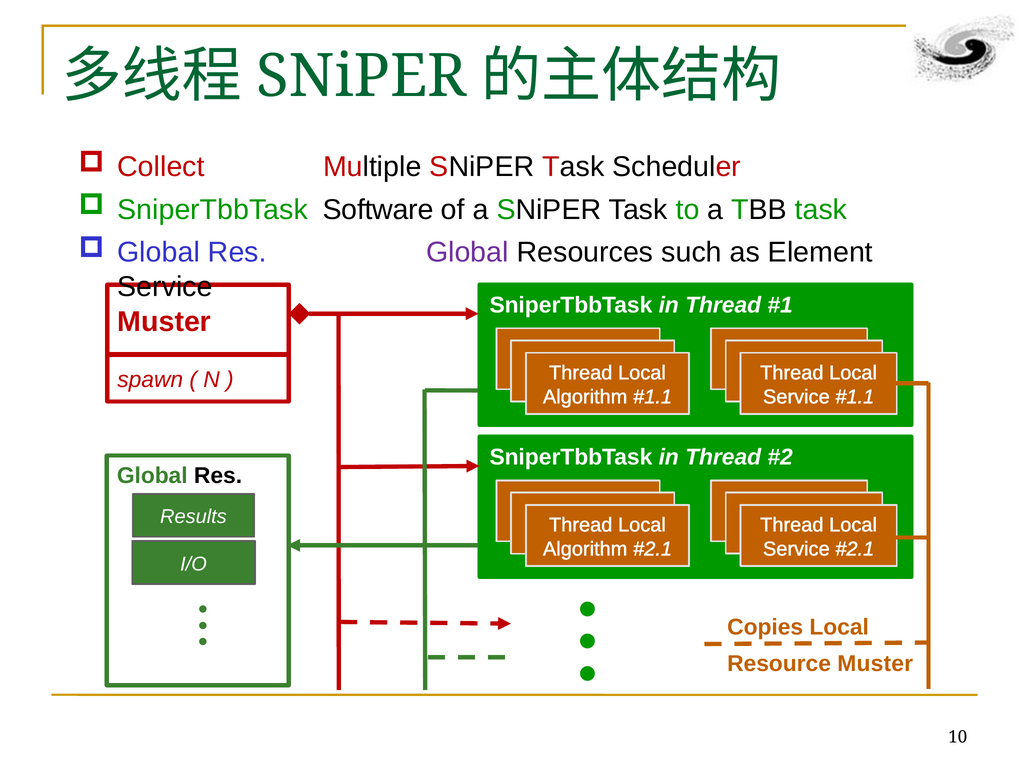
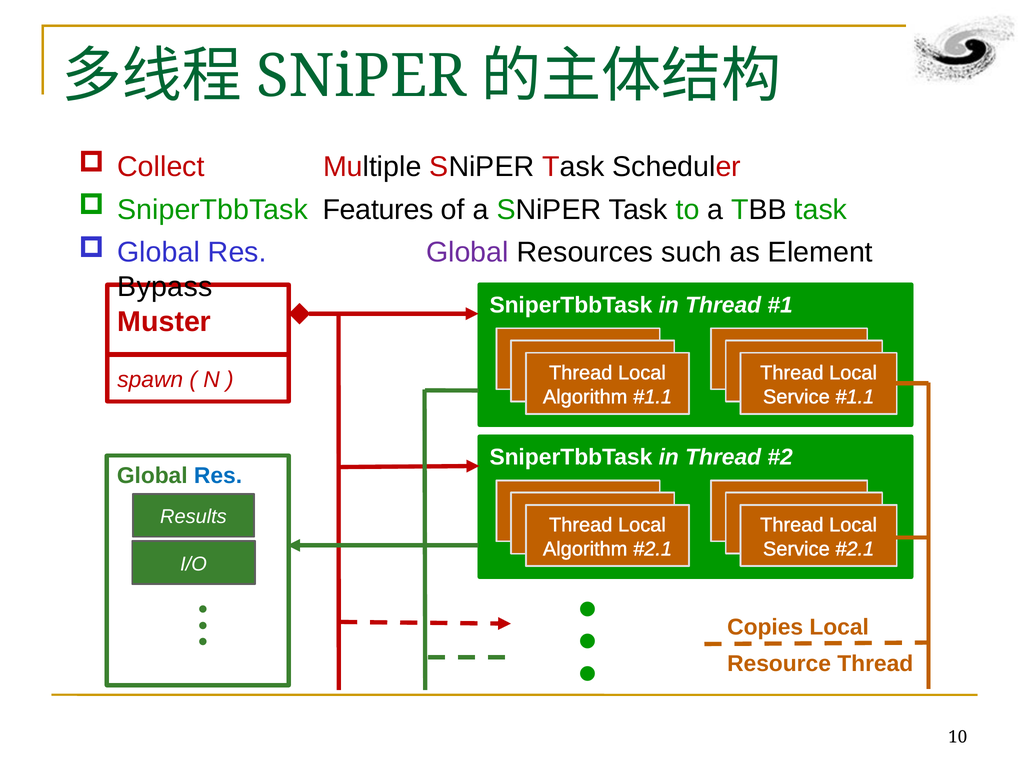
Software: Software -> Features
Service at (165, 287): Service -> Bypass
Res at (218, 476) colour: black -> blue
Resource Muster: Muster -> Thread
